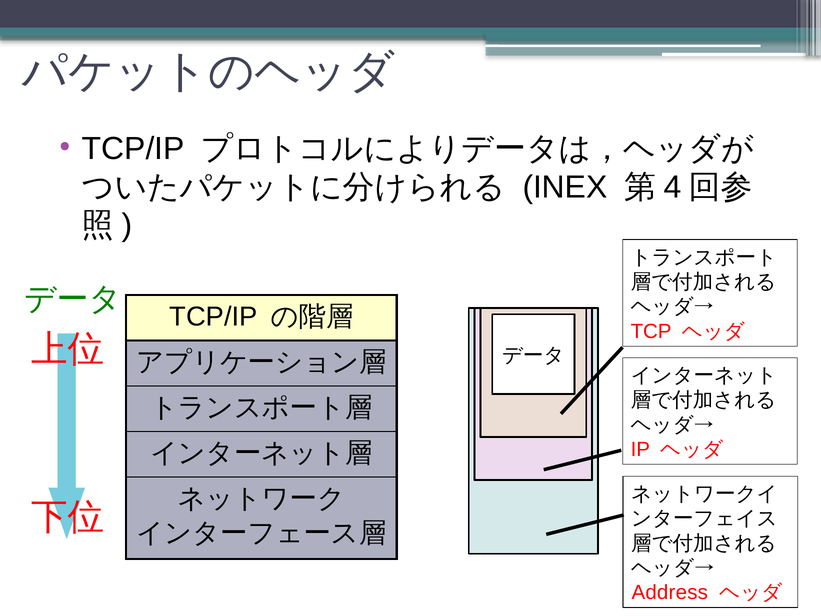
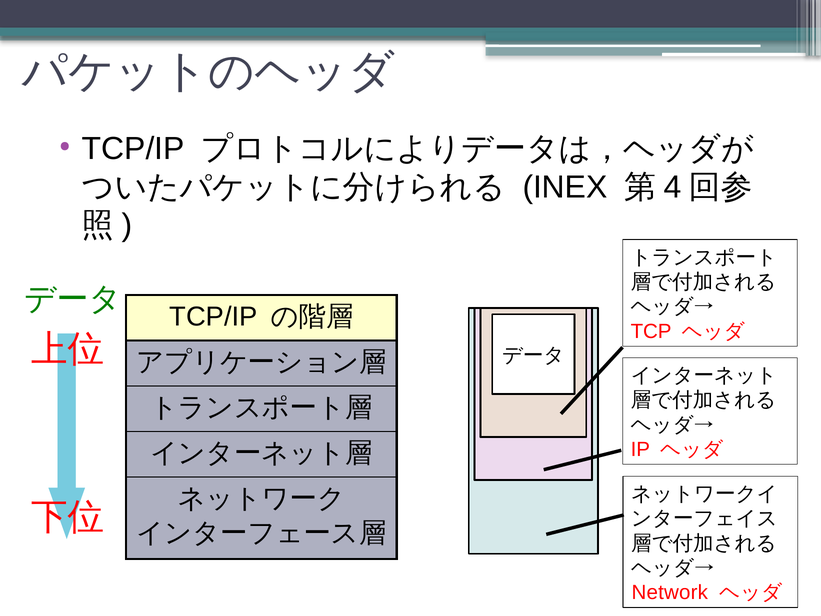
Address: Address -> Network
